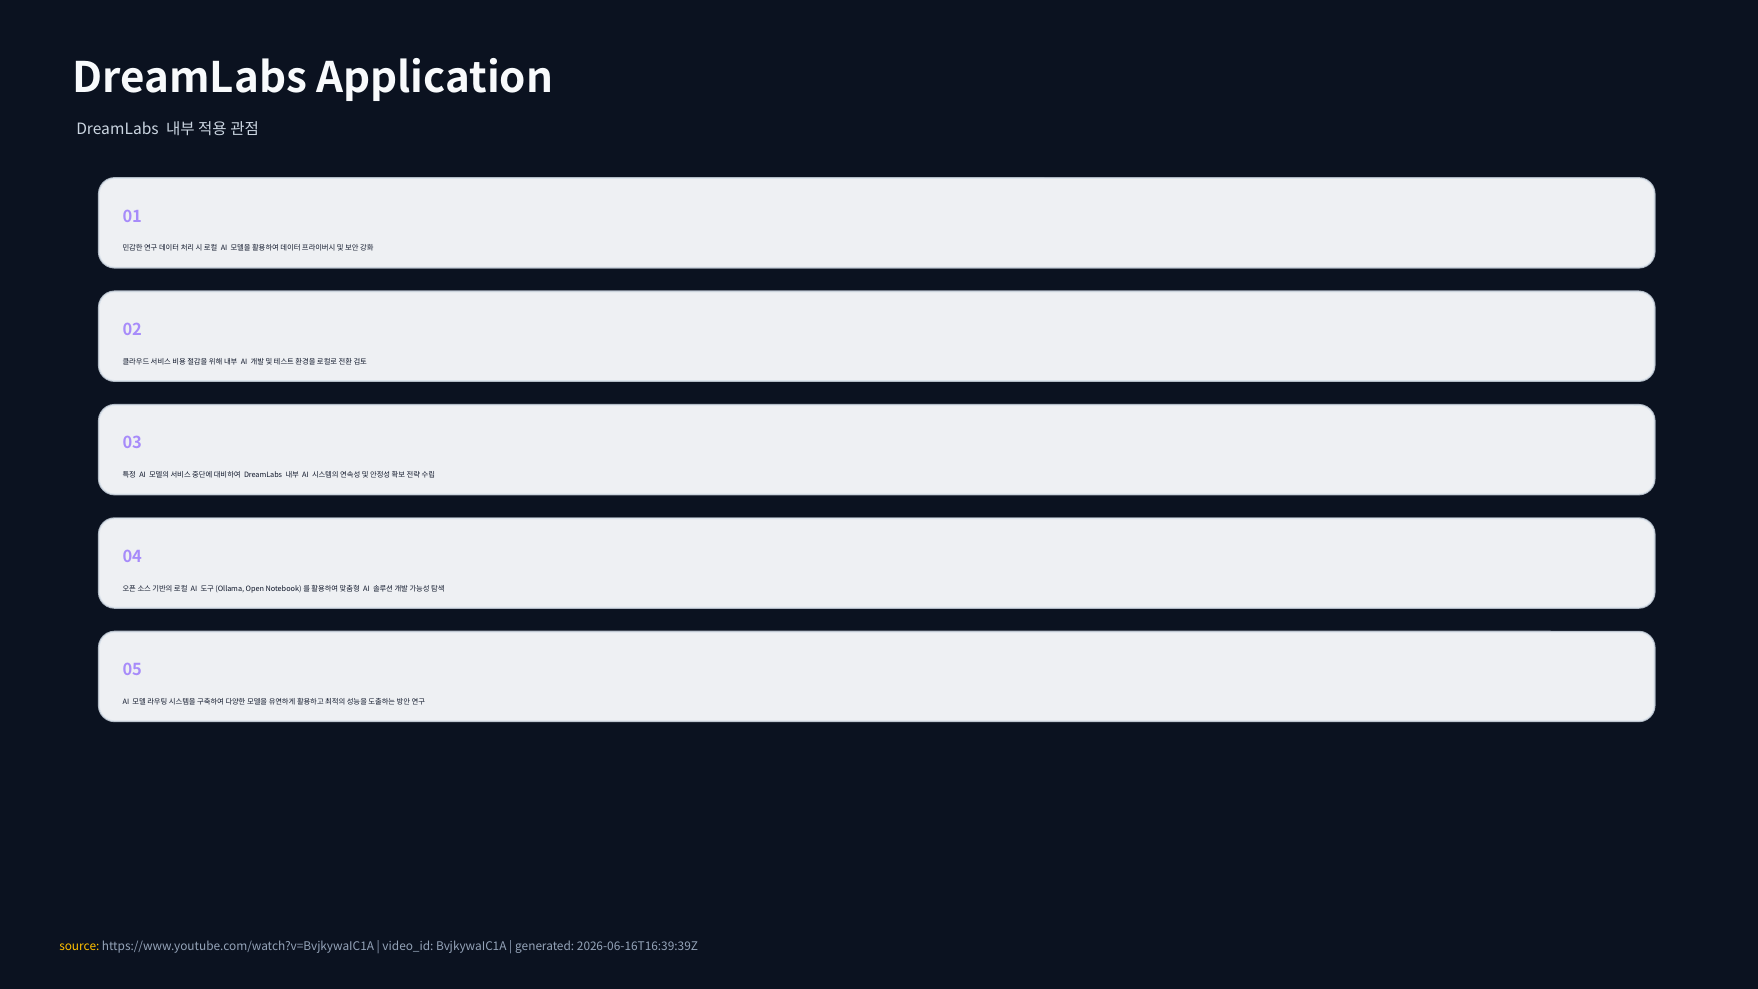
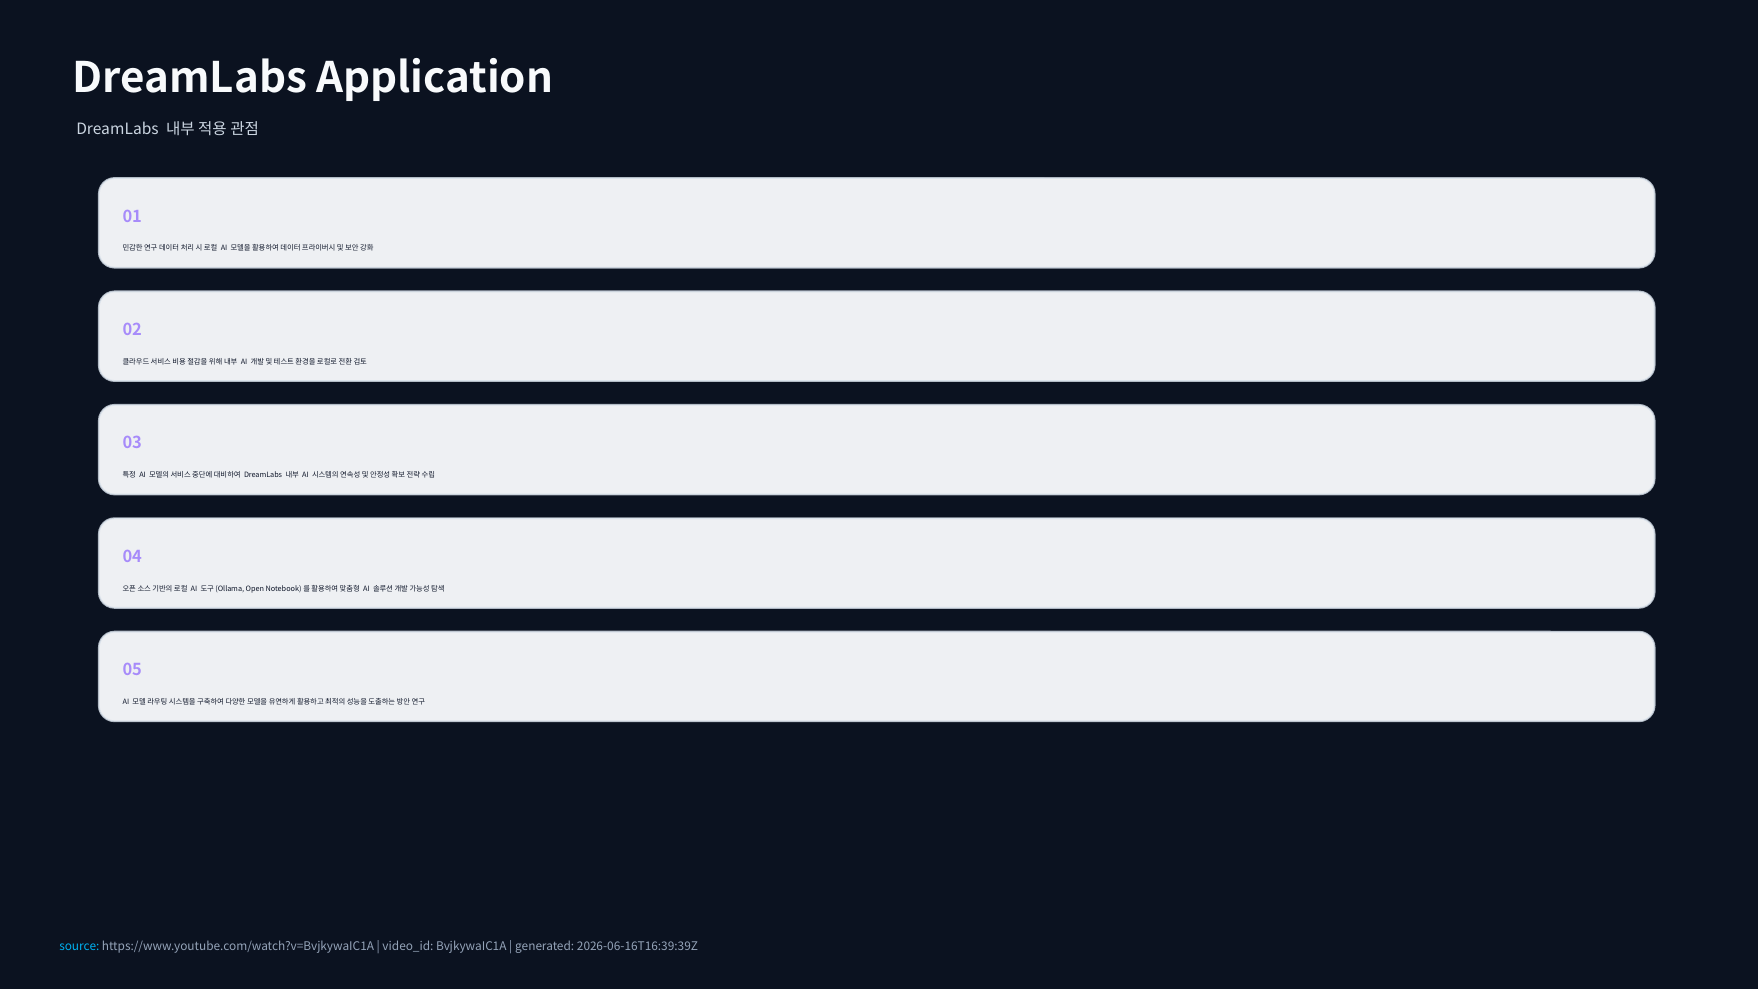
source colour: yellow -> light blue
